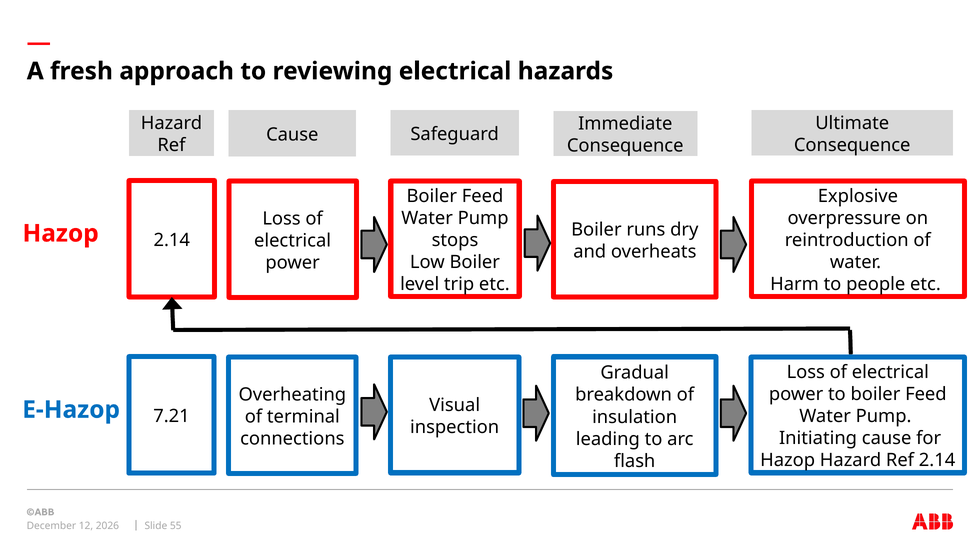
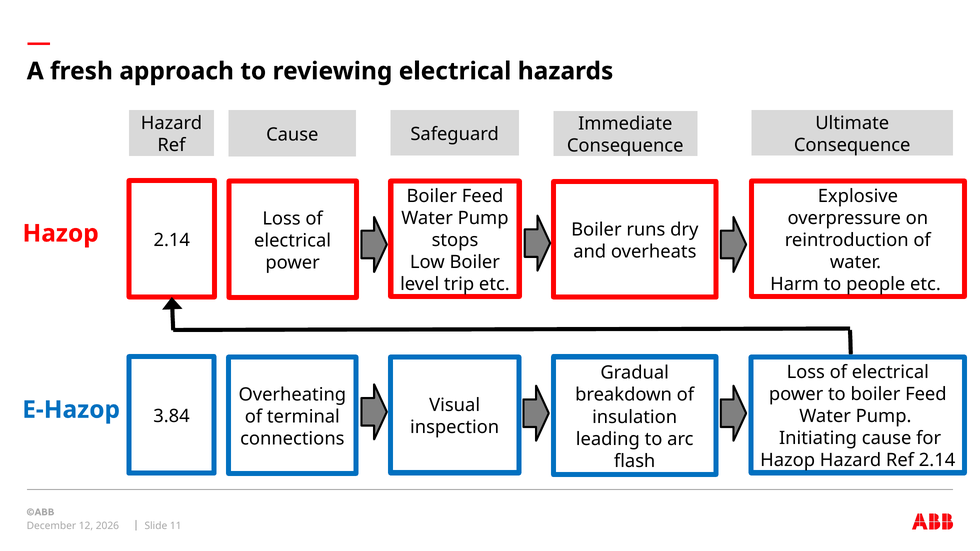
7.21: 7.21 -> 3.84
55: 55 -> 11
